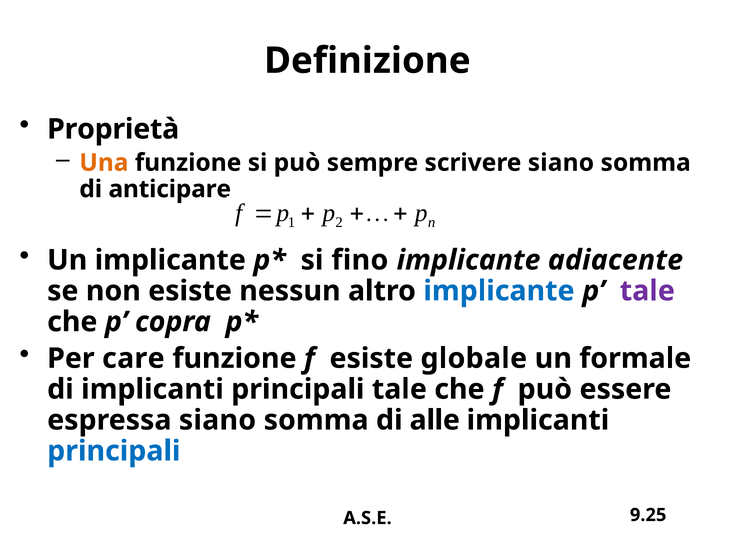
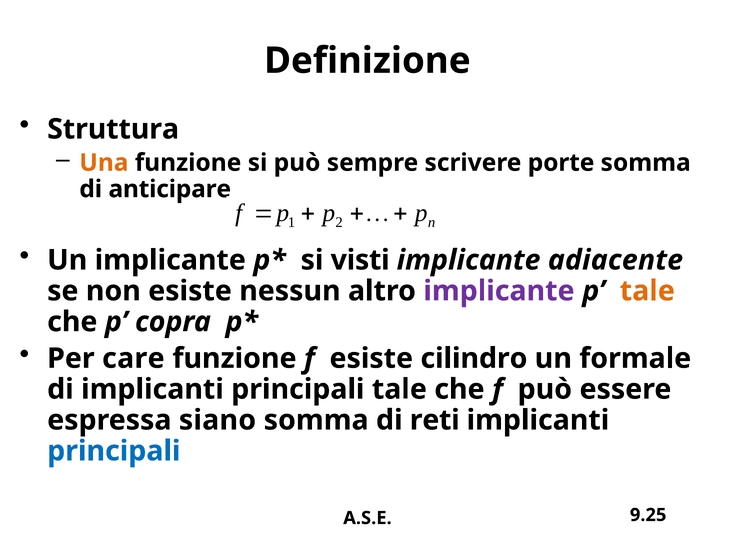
Proprietà: Proprietà -> Struttura
scrivere siano: siano -> porte
fino: fino -> visti
implicante at (499, 291) colour: blue -> purple
tale at (647, 291) colour: purple -> orange
globale: globale -> cilindro
alle: alle -> reti
